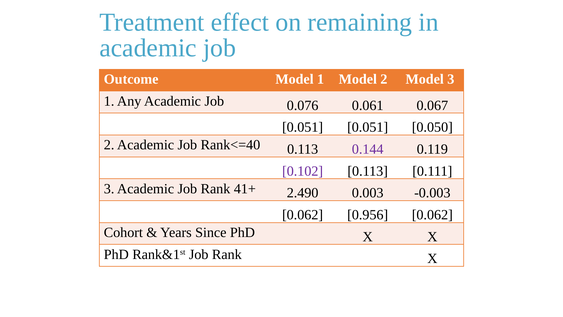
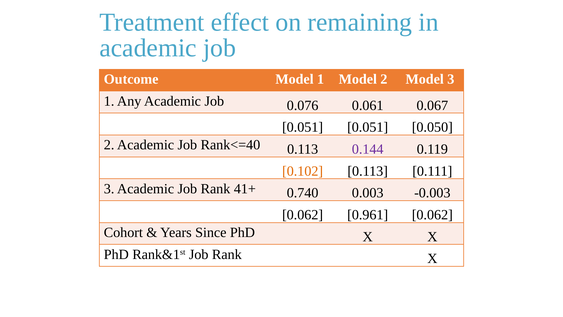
0.102 colour: purple -> orange
2.490: 2.490 -> 0.740
0.956: 0.956 -> 0.961
